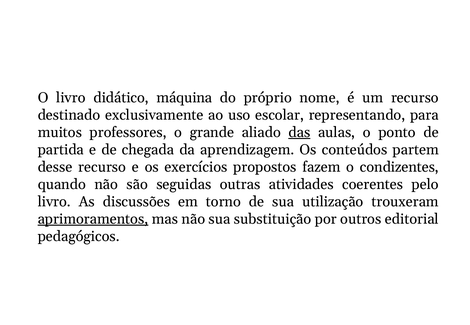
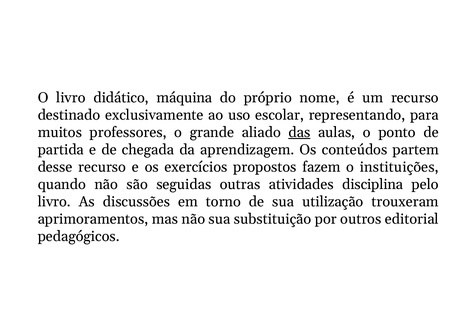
condizentes: condizentes -> instituições
coerentes: coerentes -> disciplina
aprimoramentos underline: present -> none
